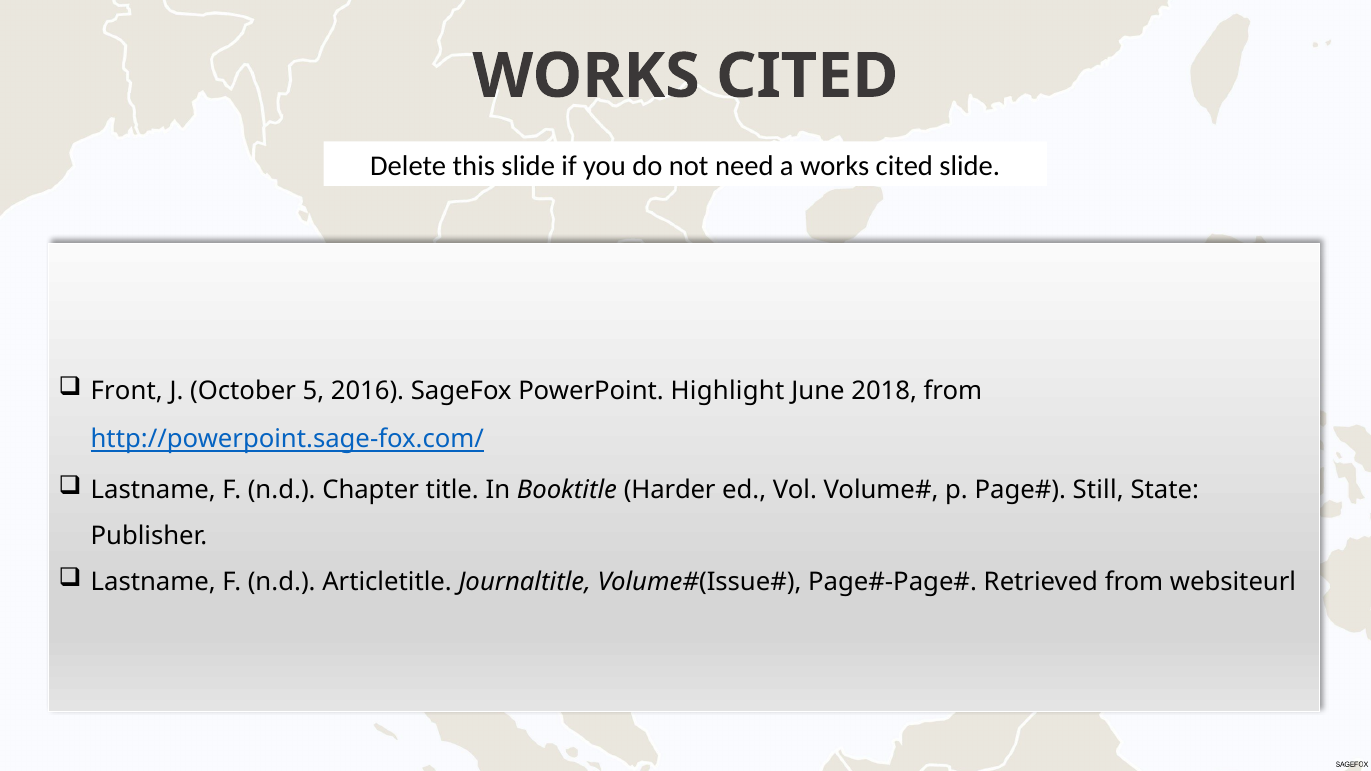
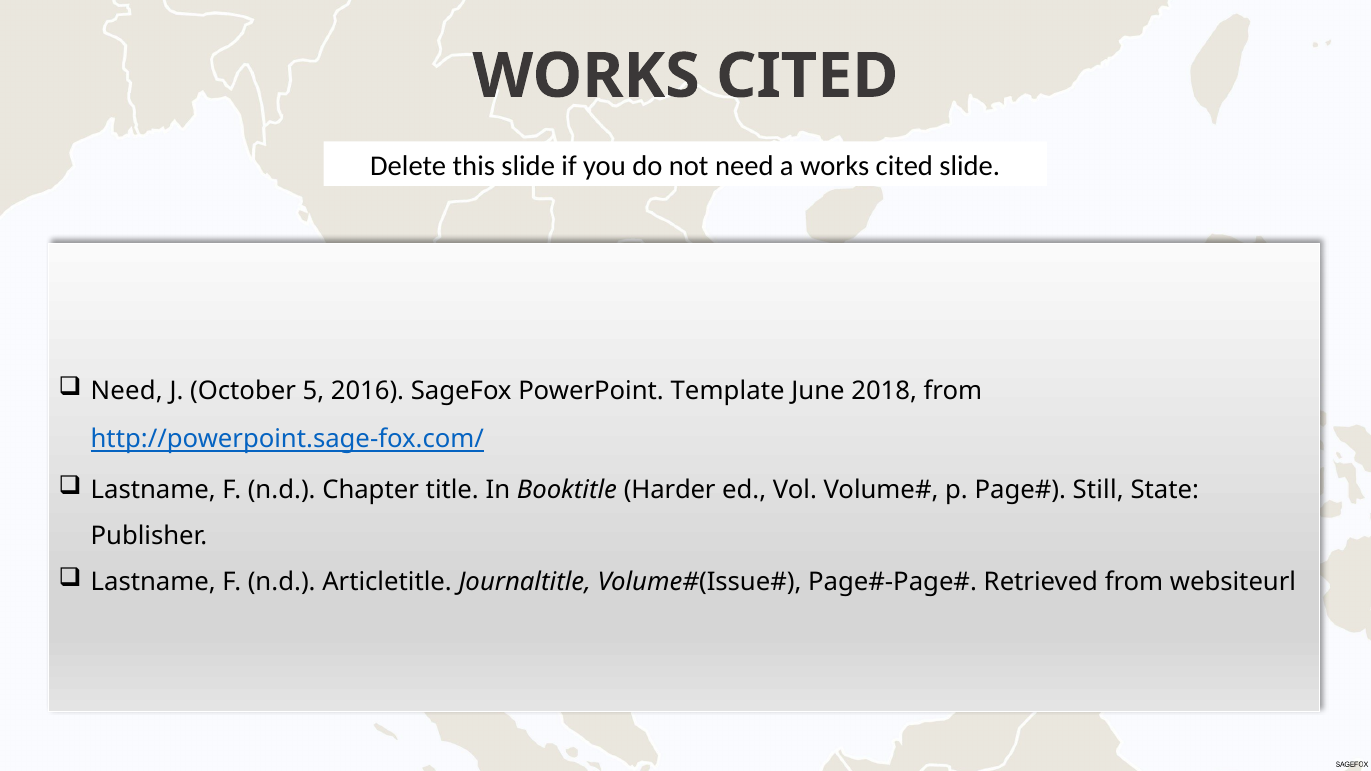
Front at (127, 391): Front -> Need
Highlight: Highlight -> Template
